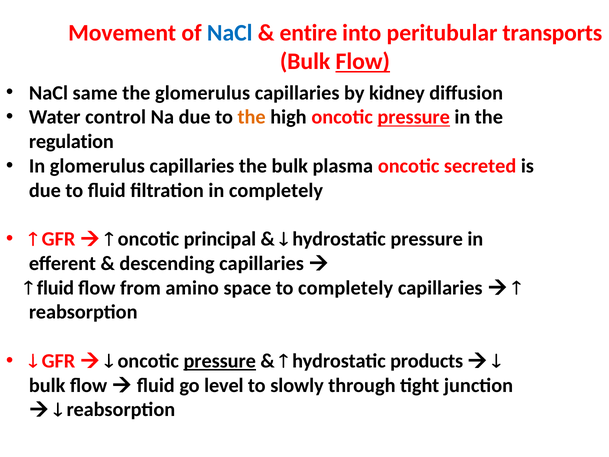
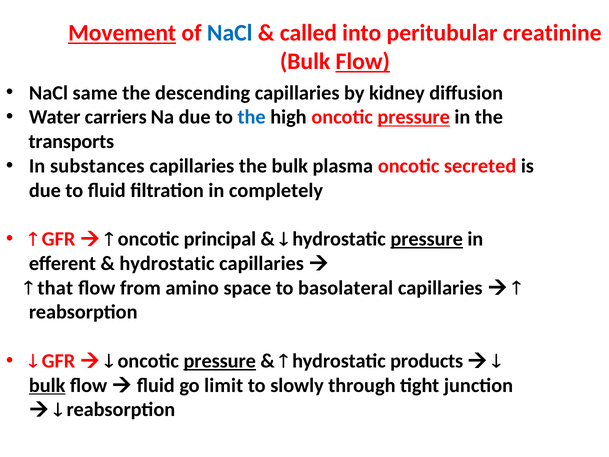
Movement underline: none -> present
entire: entire -> called
transports: transports -> creatinine
the glomerulus: glomerulus -> descending
control: control -> carriers
the at (252, 117) colour: orange -> blue
regulation: regulation -> transports
In glomerulus: glomerulus -> substances
pressure at (427, 239) underline: none -> present
descending at (167, 263): descending -> hydrostatic
fluid at (55, 288): fluid -> that
to completely: completely -> basolateral
bulk at (47, 385) underline: none -> present
level: level -> limit
